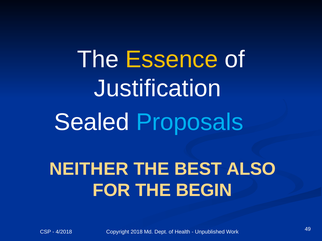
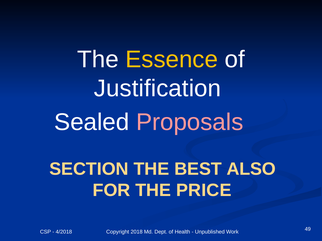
Proposals colour: light blue -> pink
NEITHER: NEITHER -> SECTION
BEGIN: BEGIN -> PRICE
